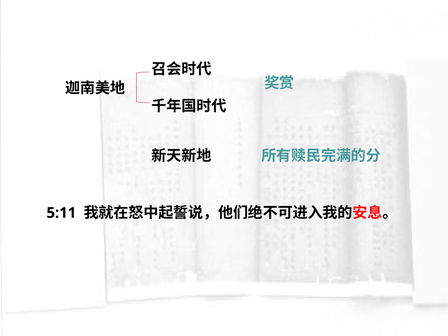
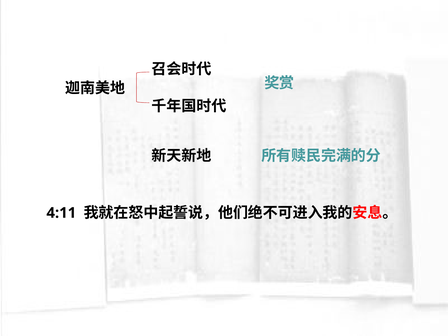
5:11: 5:11 -> 4:11
